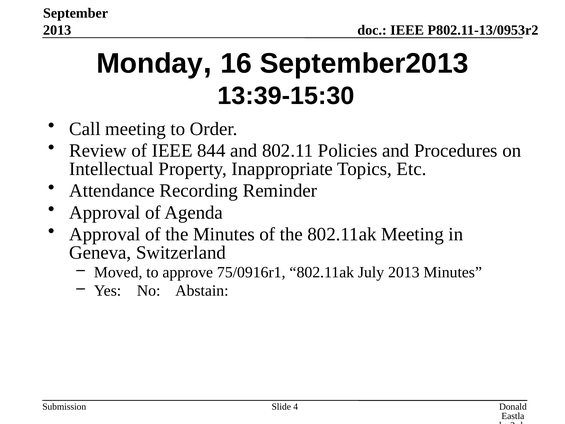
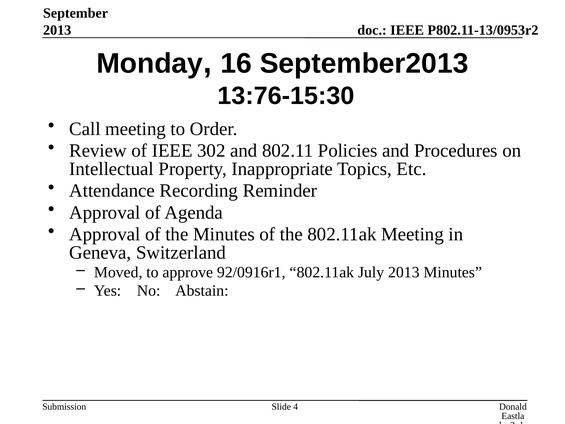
13:39-15:30: 13:39-15:30 -> 13:76-15:30
844: 844 -> 302
75/0916r1: 75/0916r1 -> 92/0916r1
